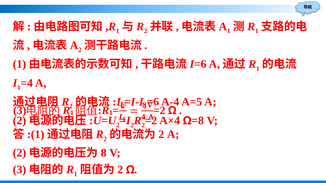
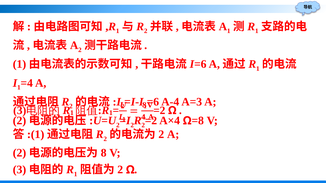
A=5: A=5 -> A=3
